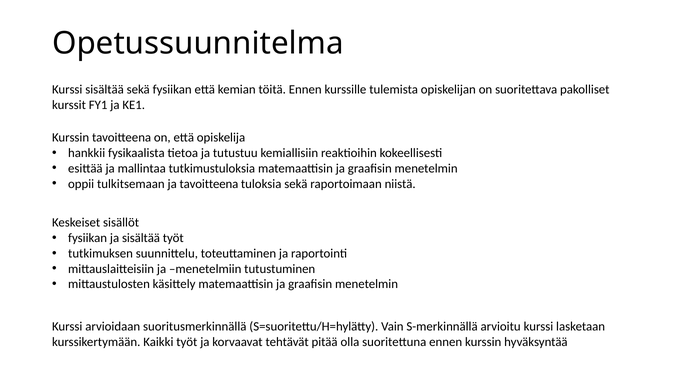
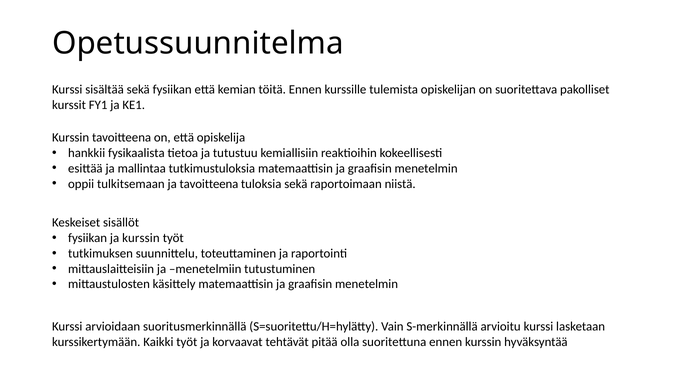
ja sisältää: sisältää -> kurssin
